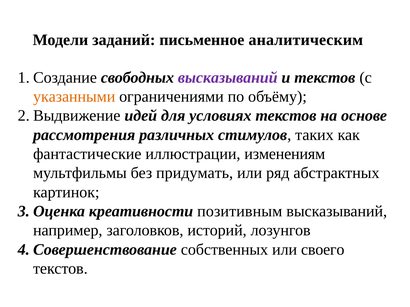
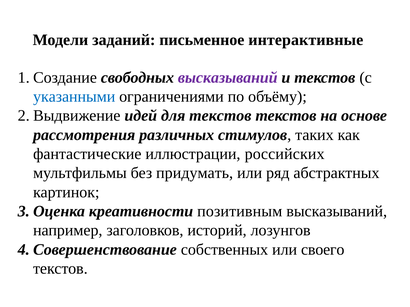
аналитическим: аналитическим -> интерактивные
указанными colour: orange -> blue
для условиях: условиях -> текстов
изменениям: изменениям -> российских
